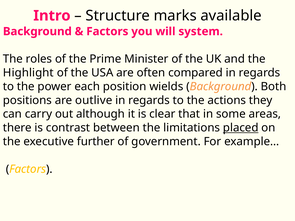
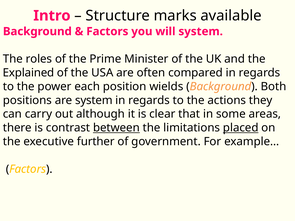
Highlight: Highlight -> Explained
are outlive: outlive -> system
between underline: none -> present
